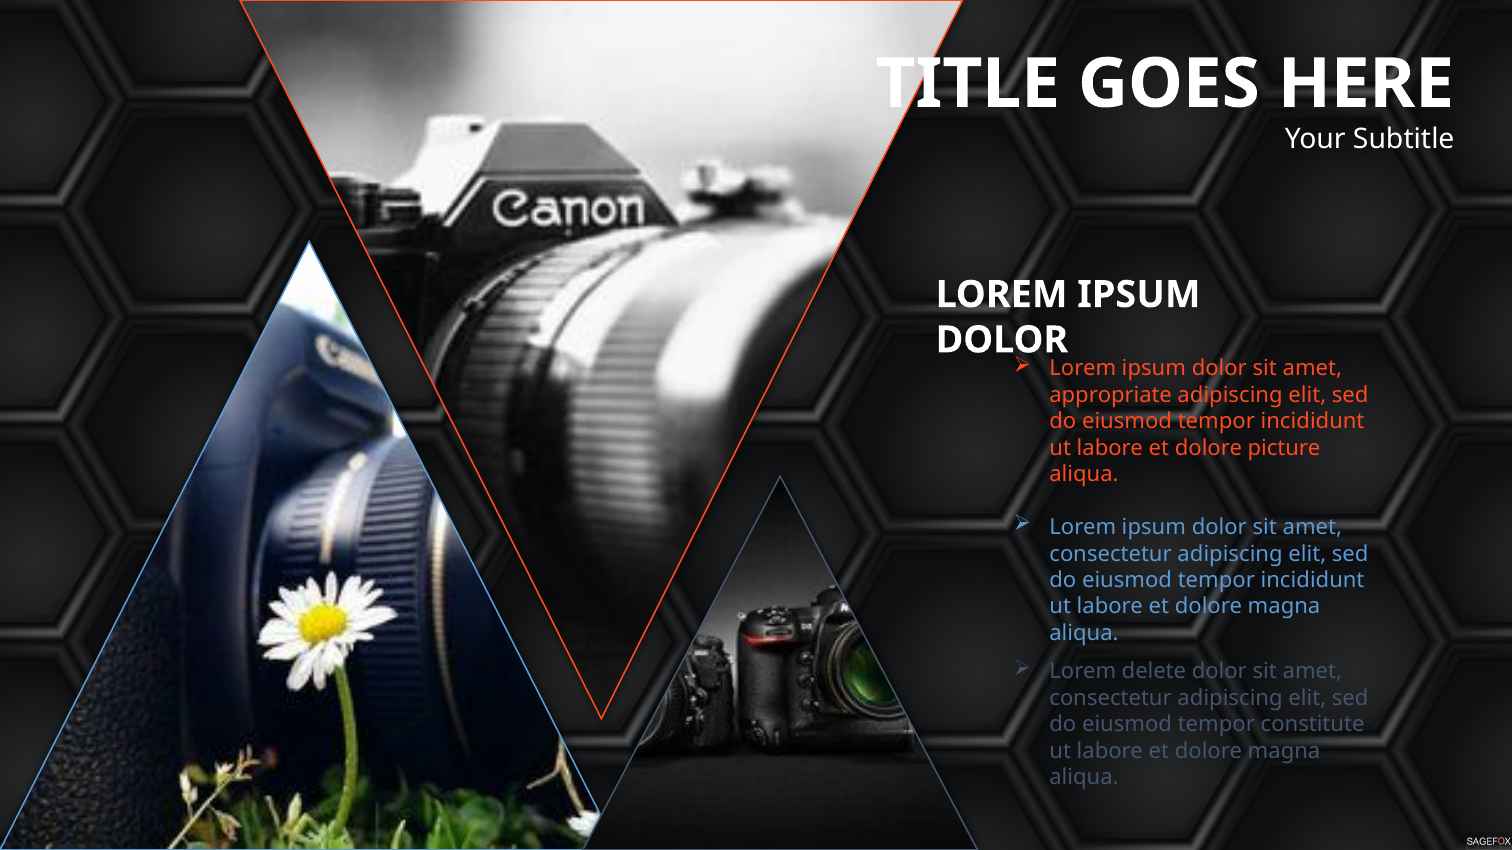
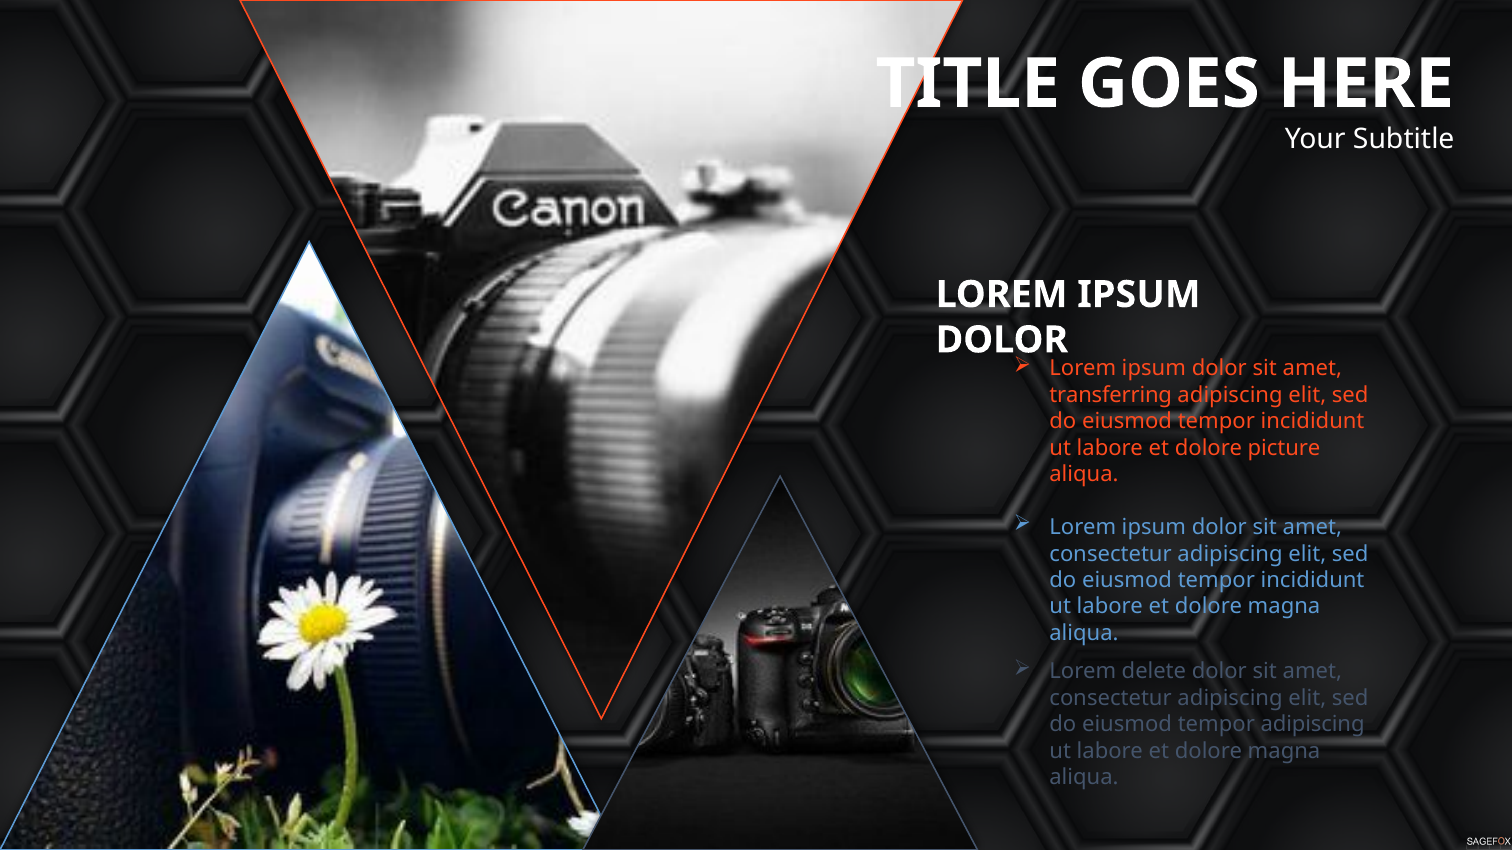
appropriate: appropriate -> transferring
tempor constitute: constitute -> adipiscing
